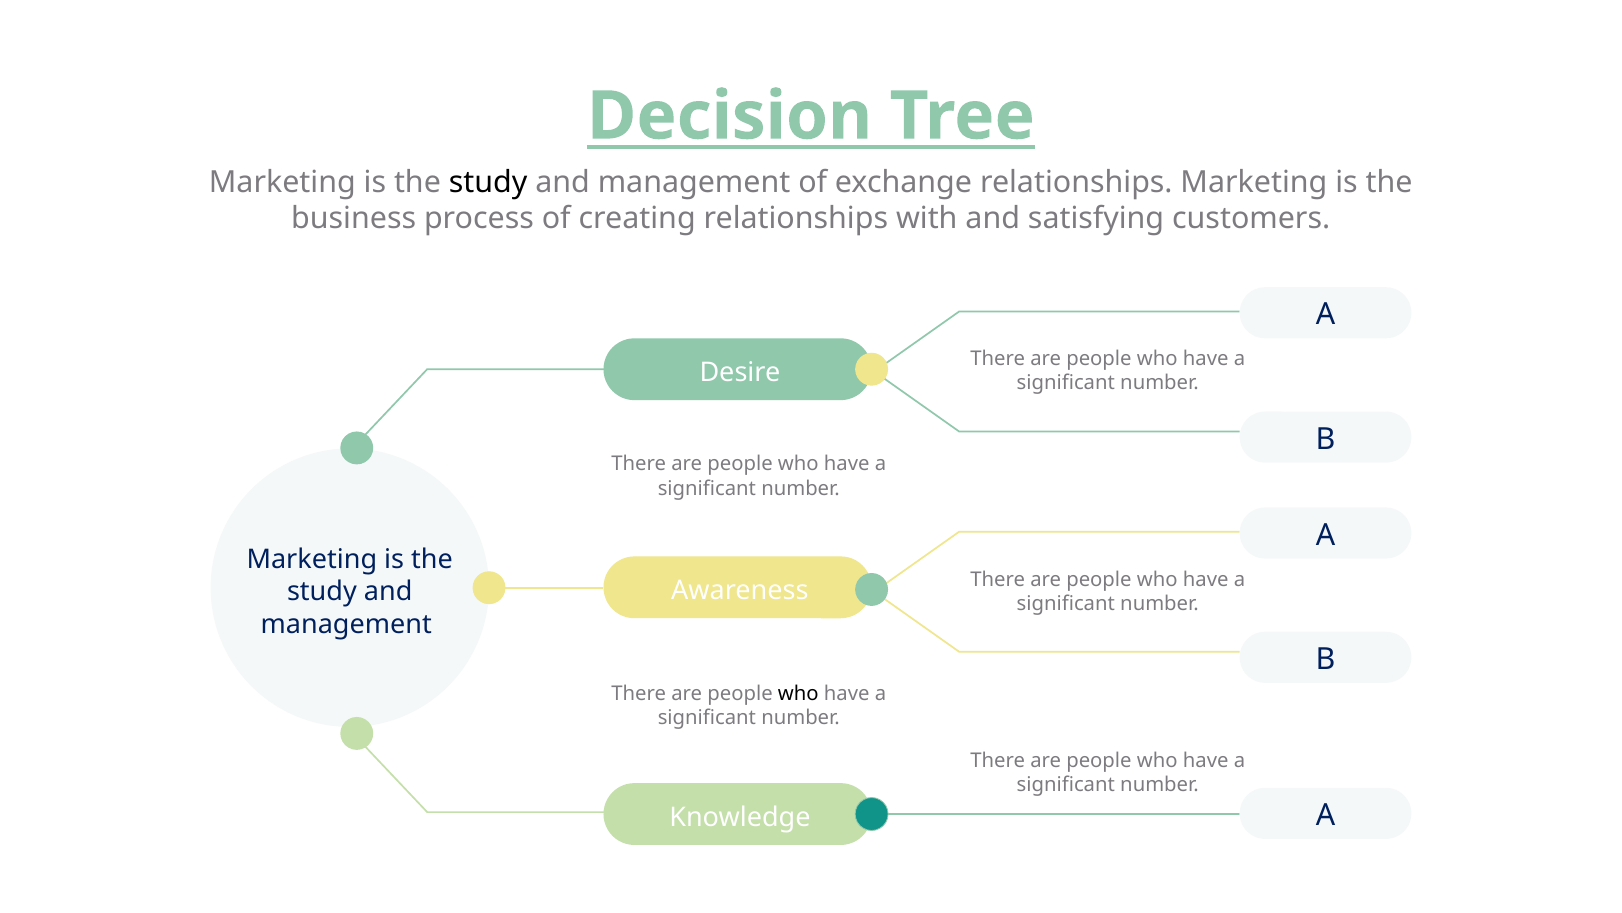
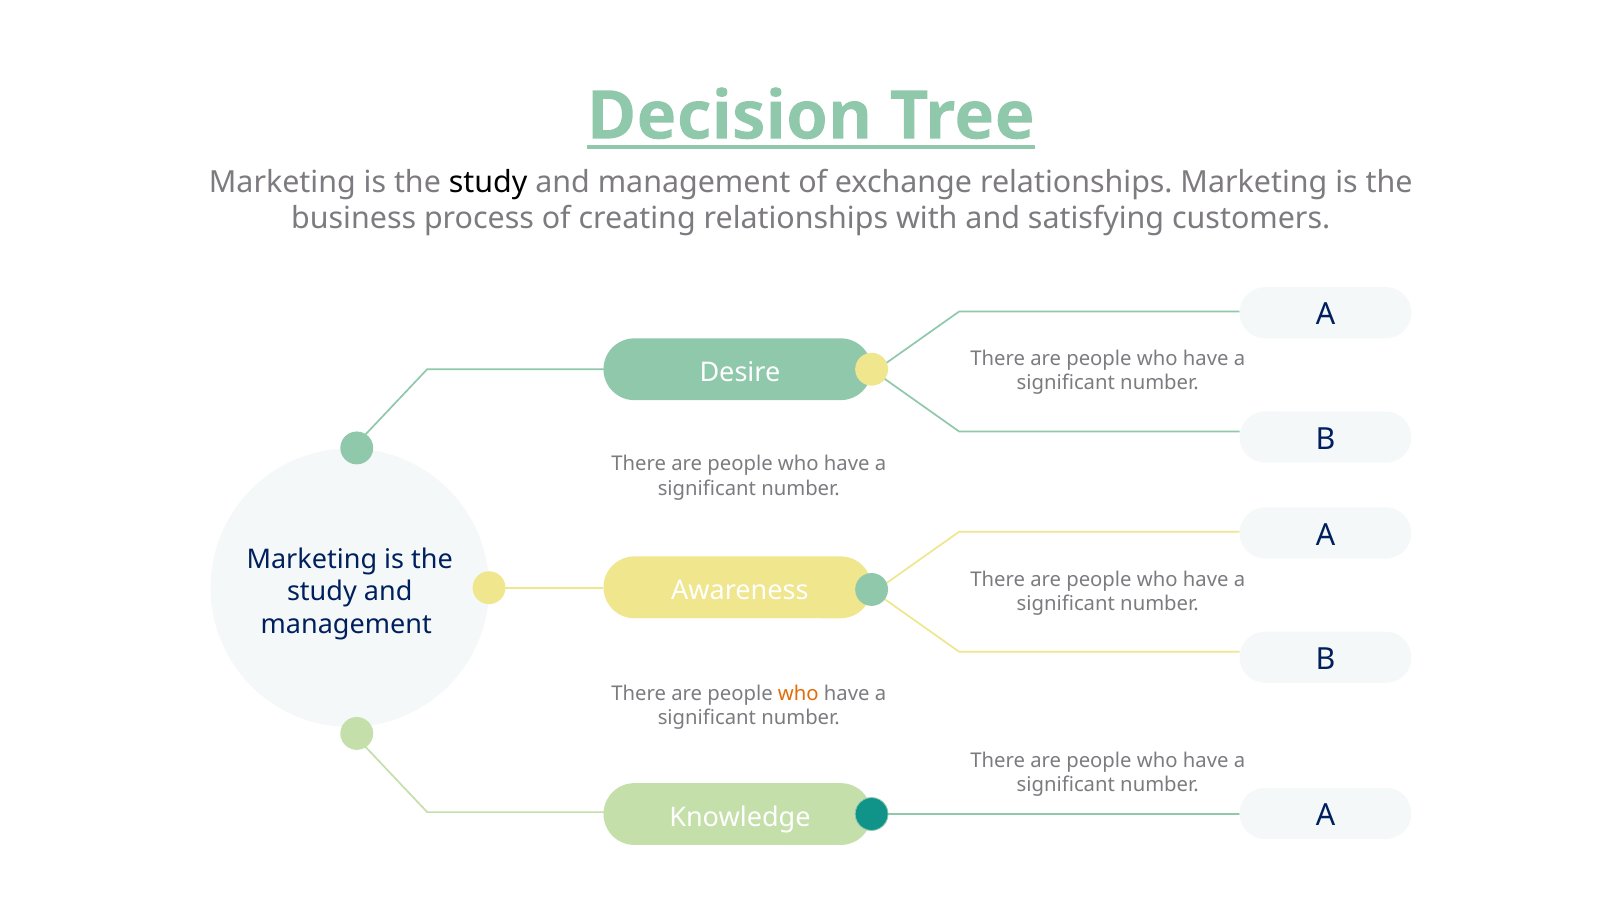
who at (798, 693) colour: black -> orange
